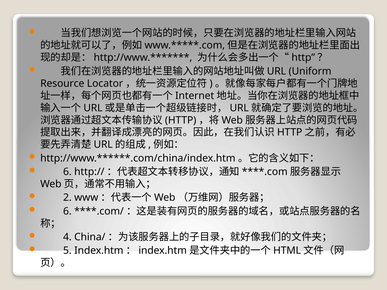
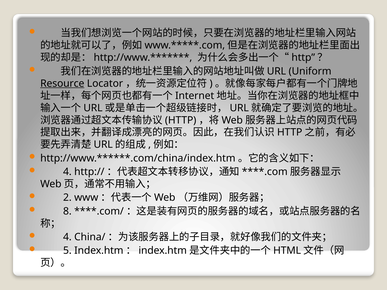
Resource underline: none -> present
6 at (67, 172): 6 -> 4
6 at (67, 211): 6 -> 8
